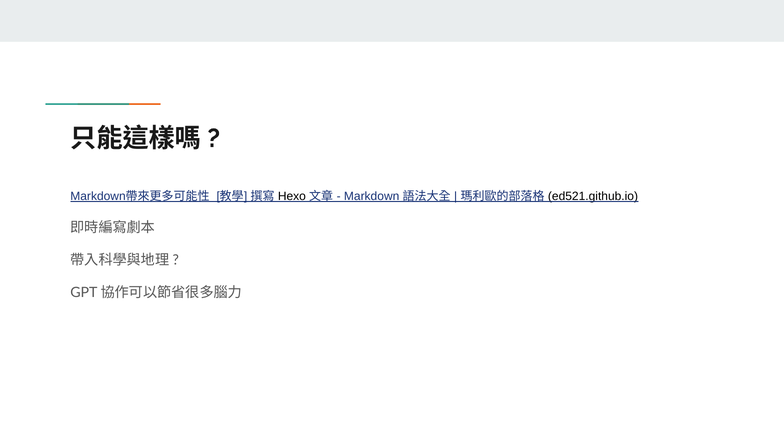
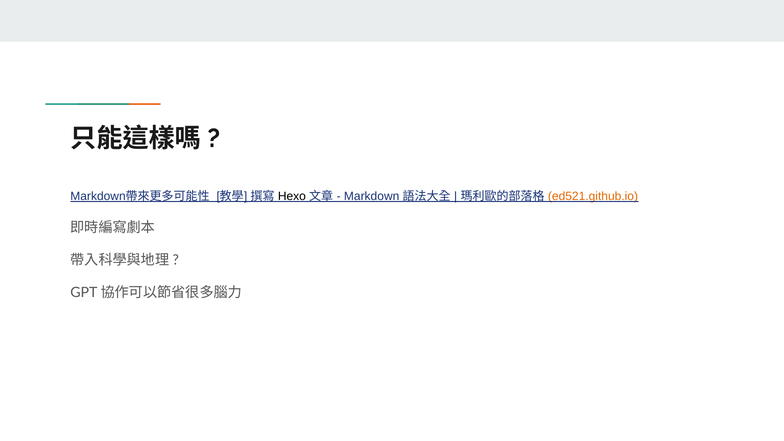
ed521.github.io colour: black -> orange
